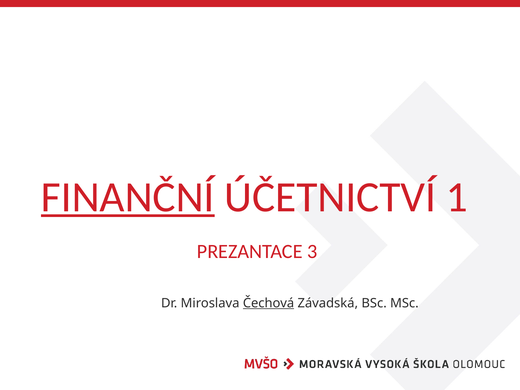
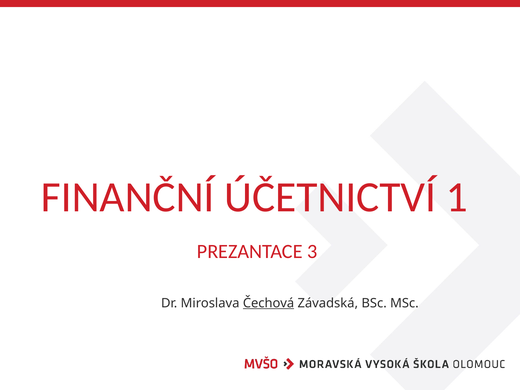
FINANČNÍ underline: present -> none
